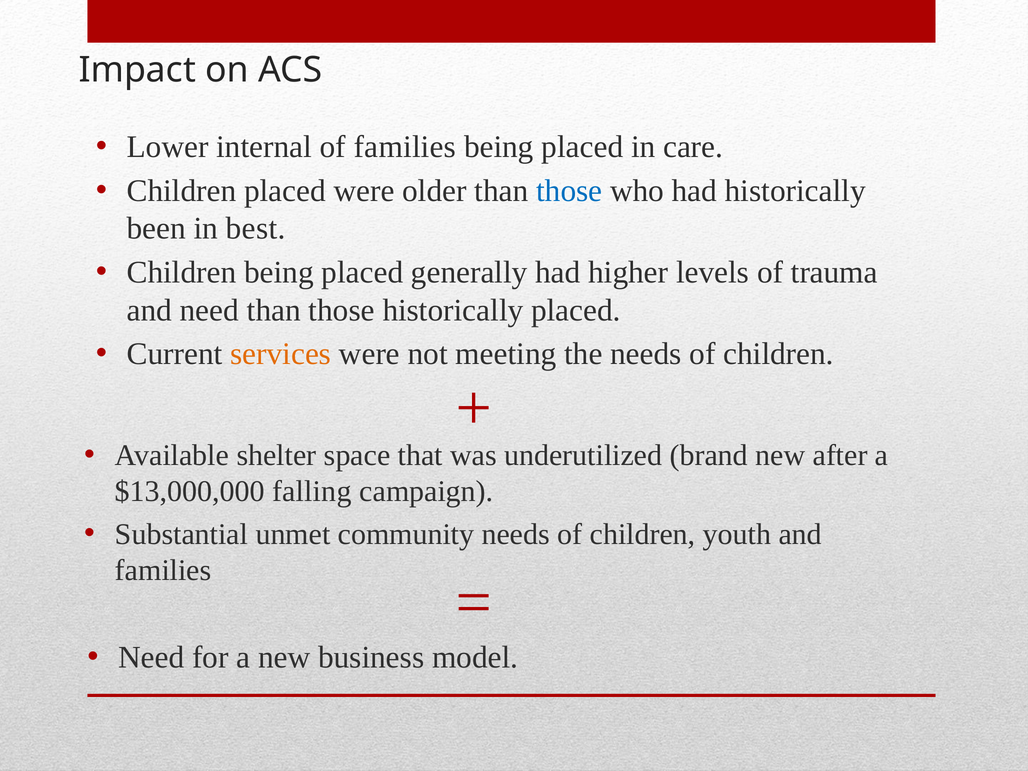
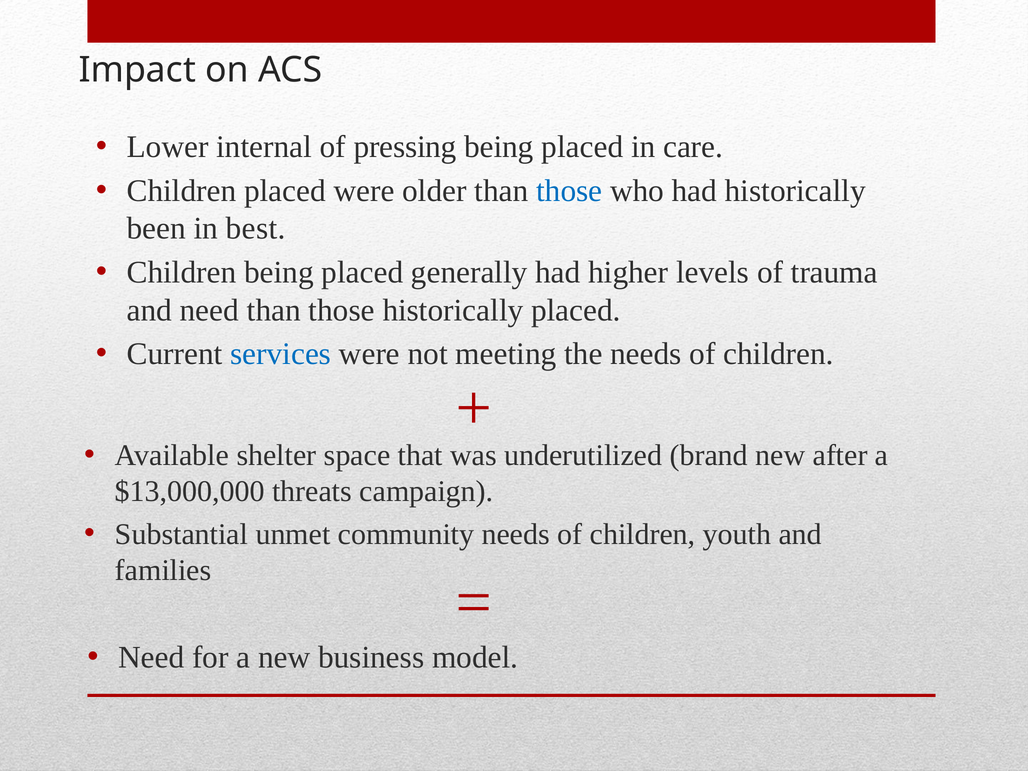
of families: families -> pressing
services colour: orange -> blue
falling: falling -> threats
